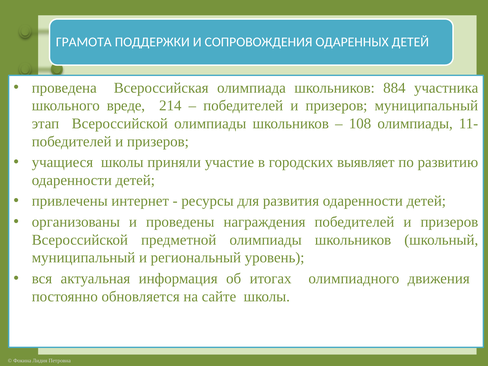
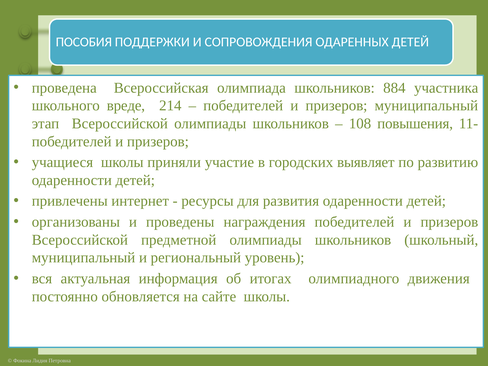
ГРАМОТА: ГРАМОТА -> ПОСОБИЯ
108 олимпиады: олимпиады -> повышения
